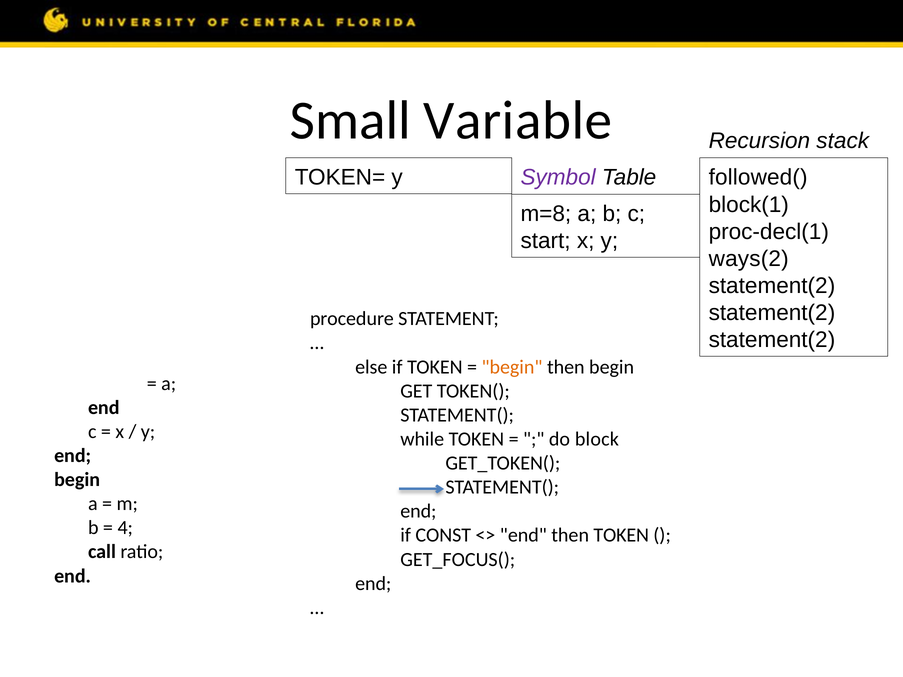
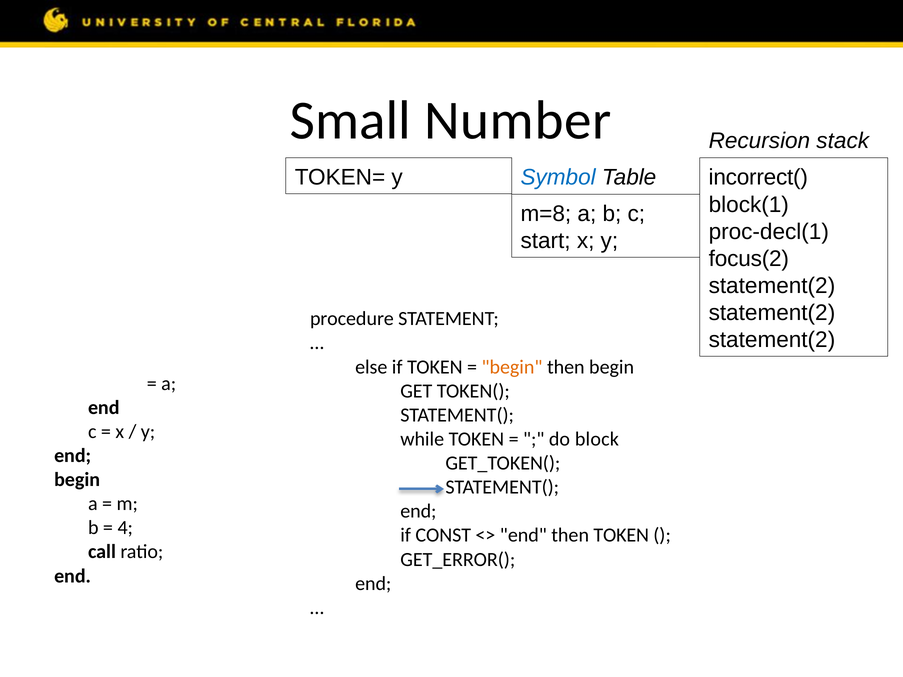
Variable: Variable -> Number
Symbol colour: purple -> blue
followed(: followed( -> incorrect(
ways(2: ways(2 -> focus(2
GET_FOCUS(: GET_FOCUS( -> GET_ERROR(
